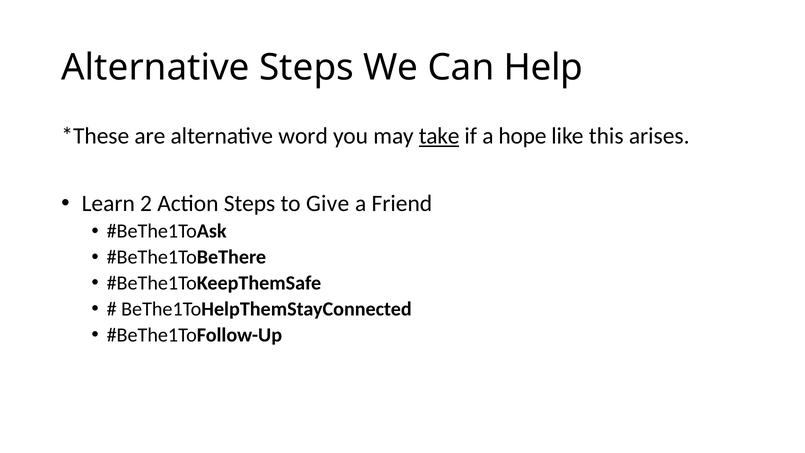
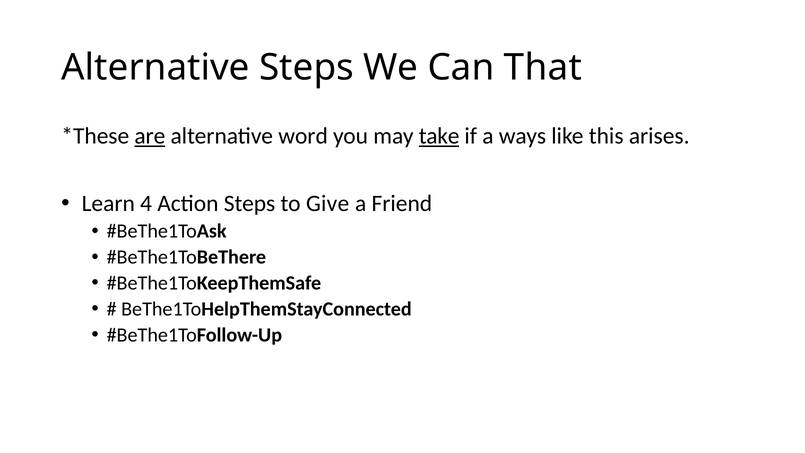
Help: Help -> That
are underline: none -> present
hope: hope -> ways
2: 2 -> 4
